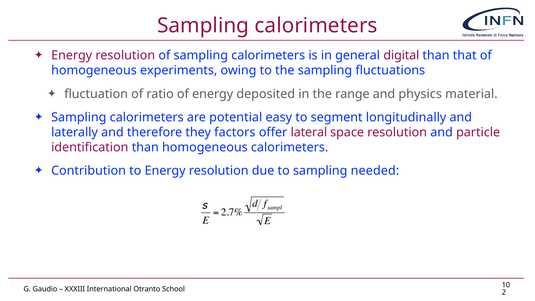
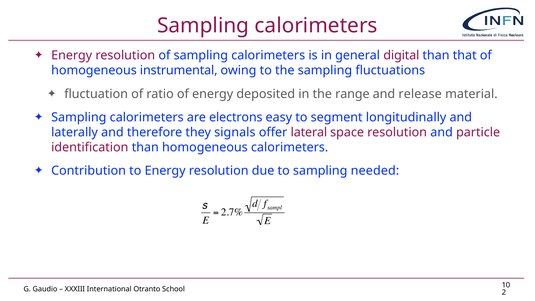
experiments: experiments -> instrumental
physics: physics -> release
potential: potential -> electrons
factors: factors -> signals
